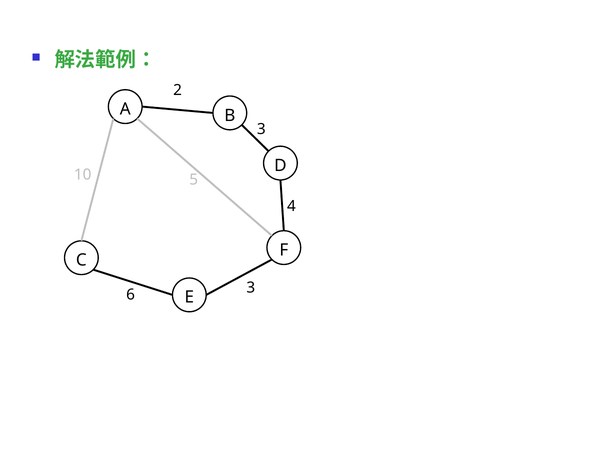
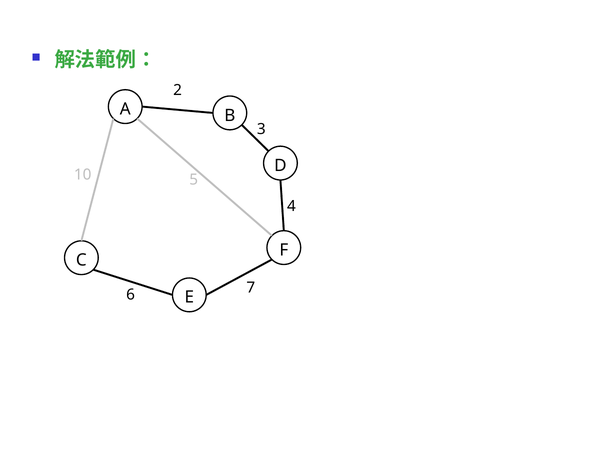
6 3: 3 -> 7
